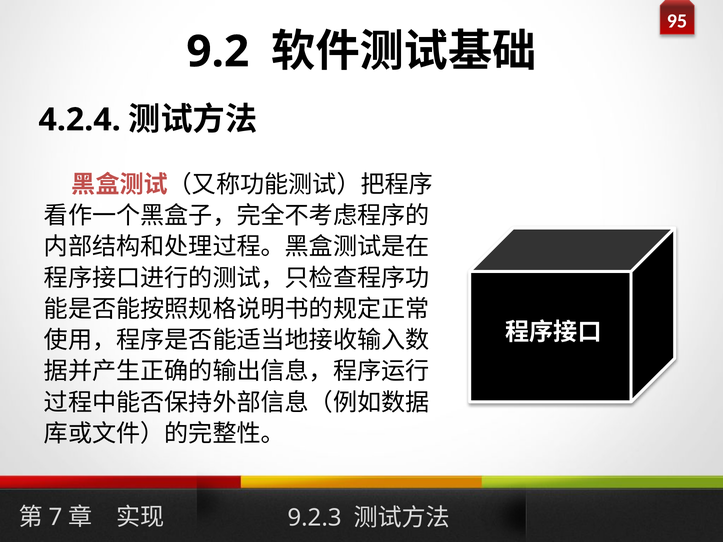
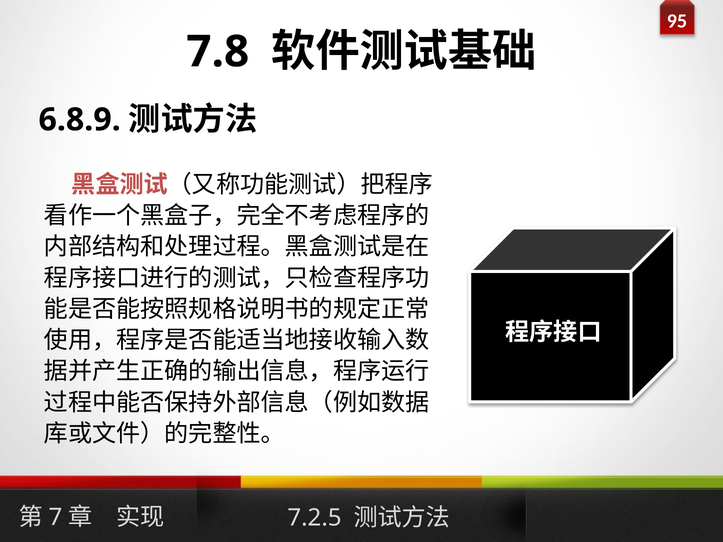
9.2: 9.2 -> 7.8
4.2.4: 4.2.4 -> 6.8.9
9.2.3: 9.2.3 -> 7.2.5
